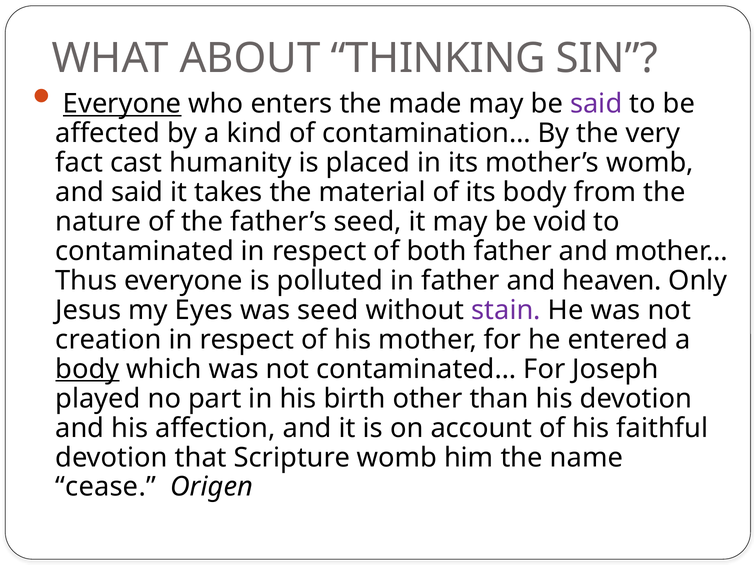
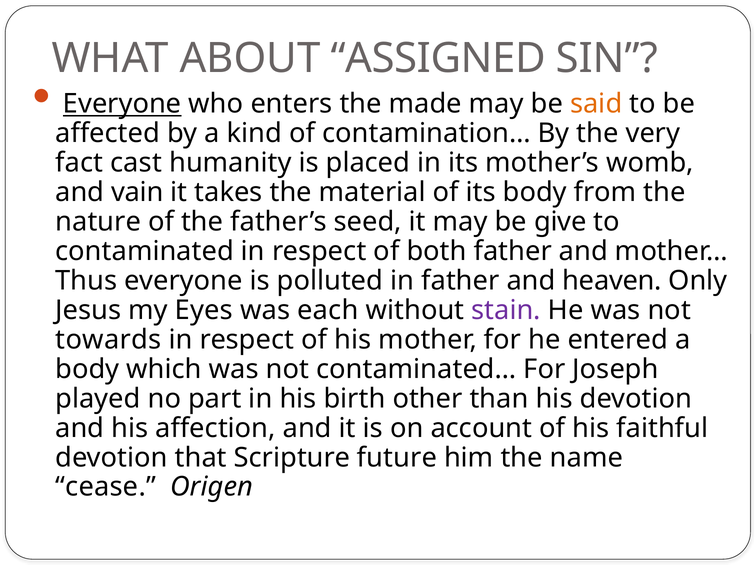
THINKING: THINKING -> ASSIGNED
said at (596, 104) colour: purple -> orange
and said: said -> vain
void: void -> give
was seed: seed -> each
creation: creation -> towards
body at (87, 369) underline: present -> none
Scripture womb: womb -> future
